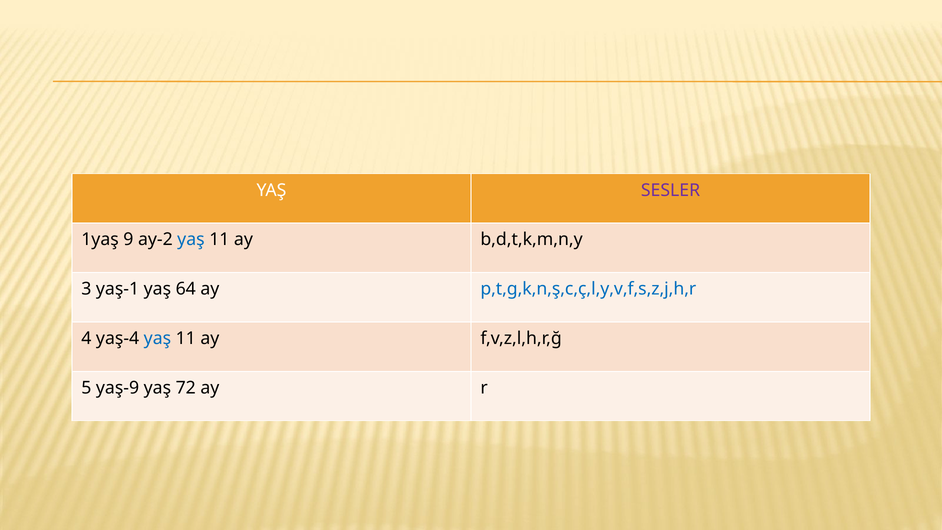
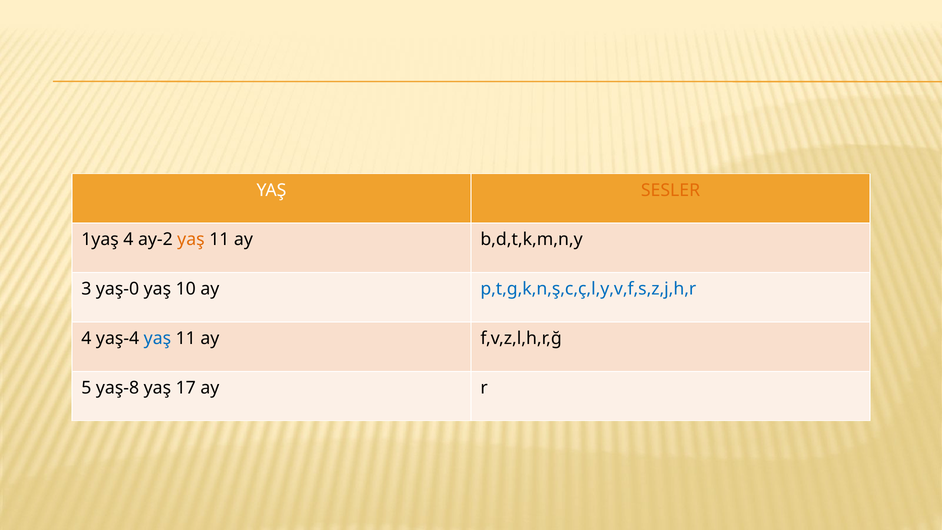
SESLER colour: purple -> orange
1yaş 9: 9 -> 4
yaş at (191, 240) colour: blue -> orange
yaş-1: yaş-1 -> yaş-0
64: 64 -> 10
yaş-9: yaş-9 -> yaş-8
72: 72 -> 17
